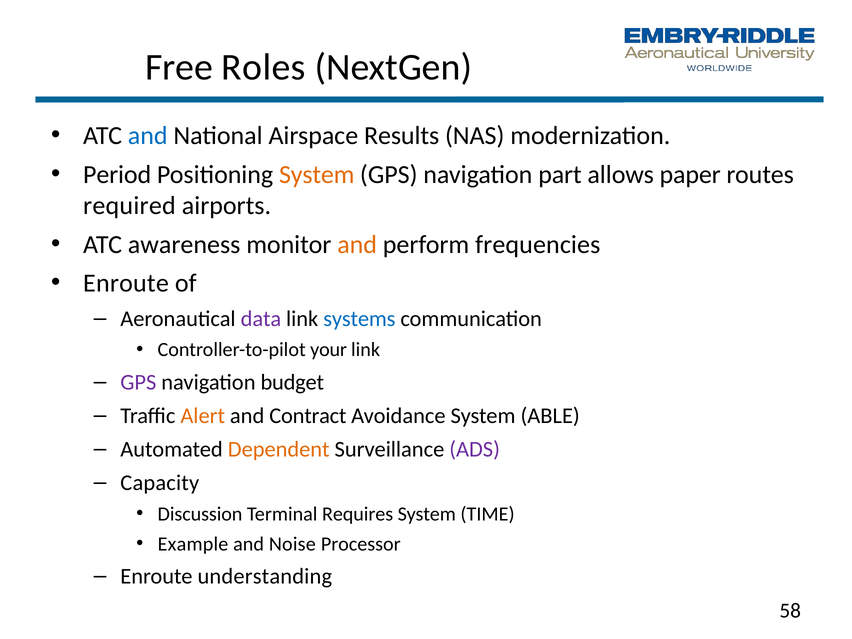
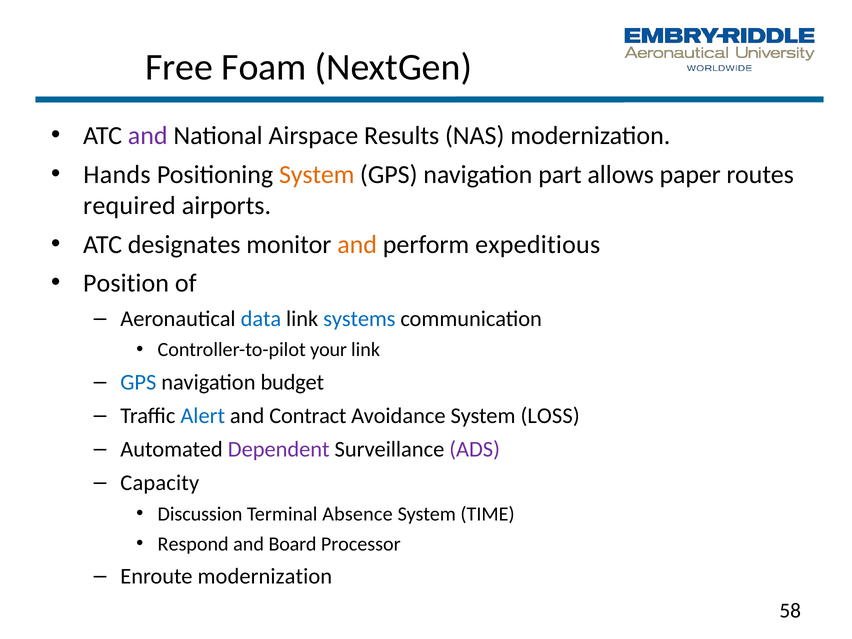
Roles: Roles -> Foam
and at (148, 136) colour: blue -> purple
Period: Period -> Hands
awareness: awareness -> designates
frequencies: frequencies -> expeditious
Enroute at (126, 283): Enroute -> Position
data colour: purple -> blue
GPS at (138, 382) colour: purple -> blue
Alert colour: orange -> blue
ABLE: ABLE -> LOSS
Dependent colour: orange -> purple
Requires: Requires -> Absence
Example: Example -> Respond
Noise: Noise -> Board
Enroute understanding: understanding -> modernization
